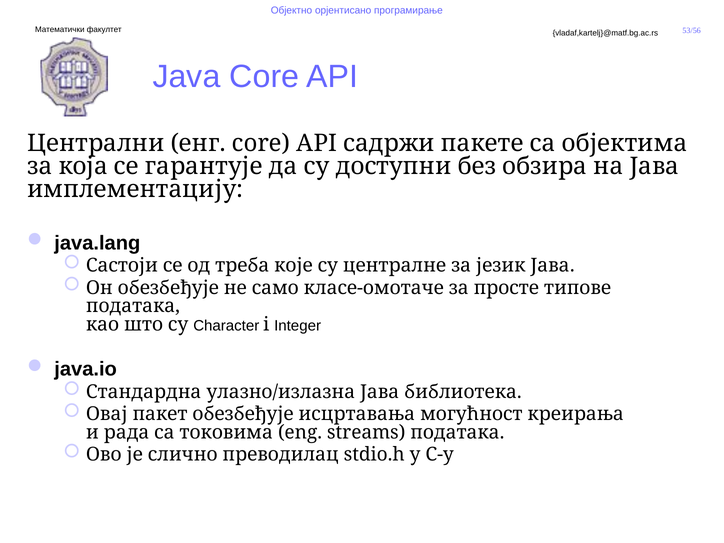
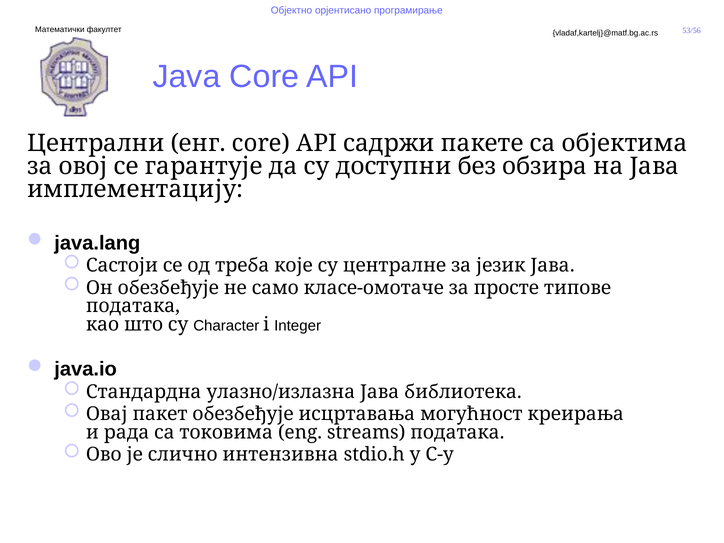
која: која -> овој
преводилац: преводилац -> интензивна
